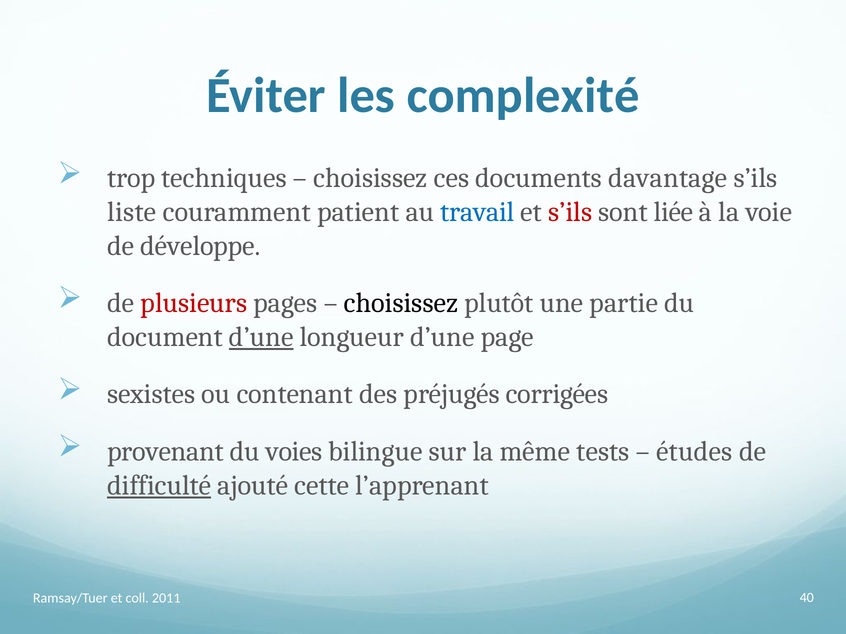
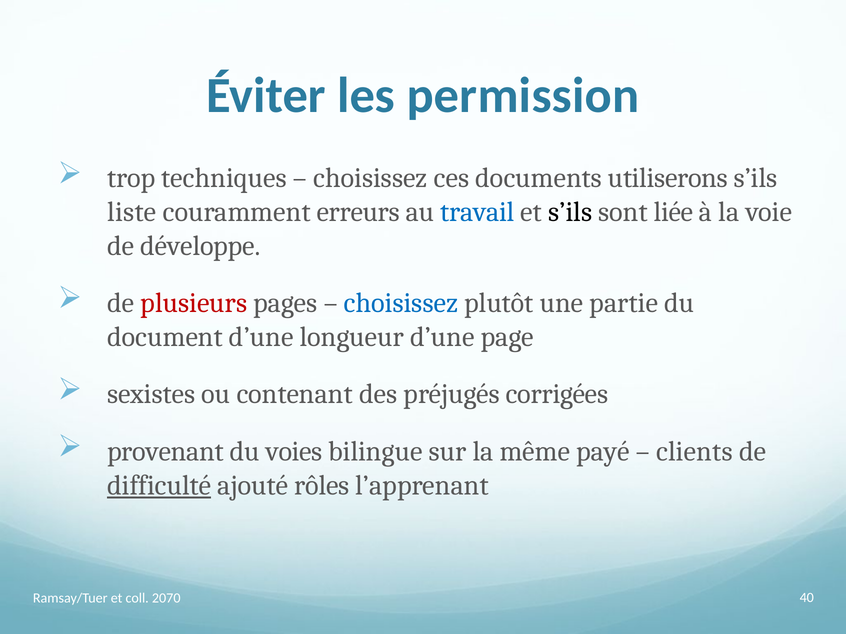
complexité: complexité -> permission
davantage: davantage -> utiliserons
patient: patient -> erreurs
s’ils at (570, 212) colour: red -> black
choisissez at (401, 303) colour: black -> blue
d’une at (261, 337) underline: present -> none
tests: tests -> payé
études: études -> clients
cette: cette -> rôles
2011: 2011 -> 2070
